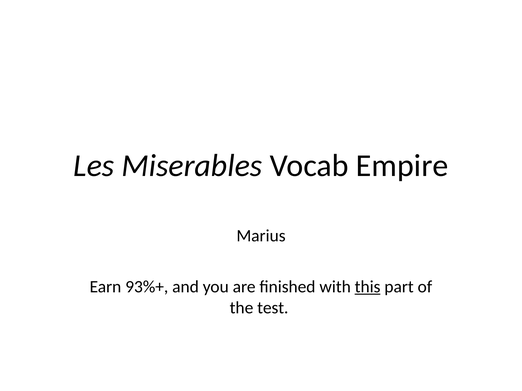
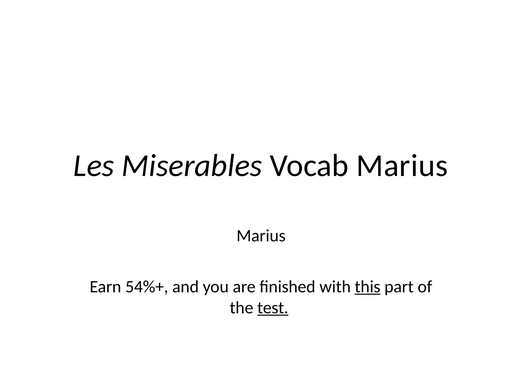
Vocab Empire: Empire -> Marius
93%+: 93%+ -> 54%+
test underline: none -> present
